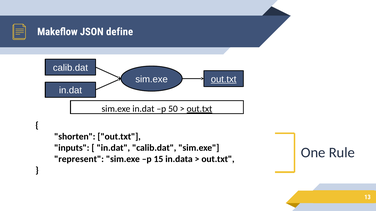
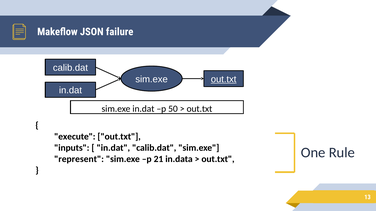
define: define -> failure
out.txt at (199, 109) underline: present -> none
shorten: shorten -> execute
15: 15 -> 21
